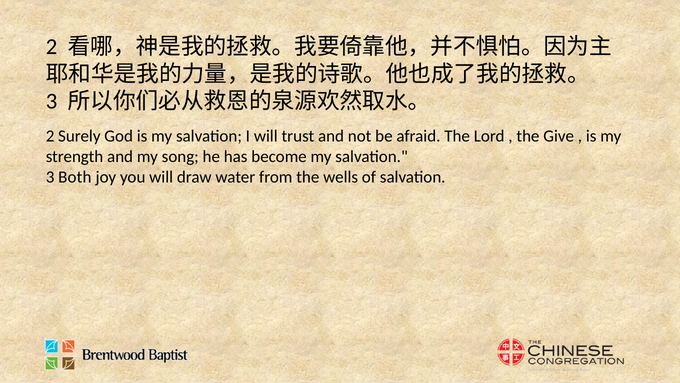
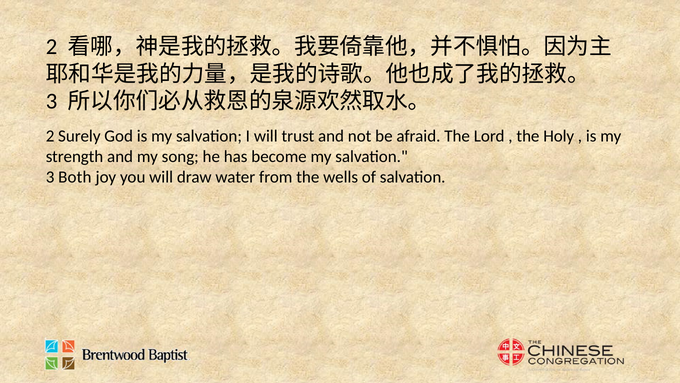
Give: Give -> Holy
